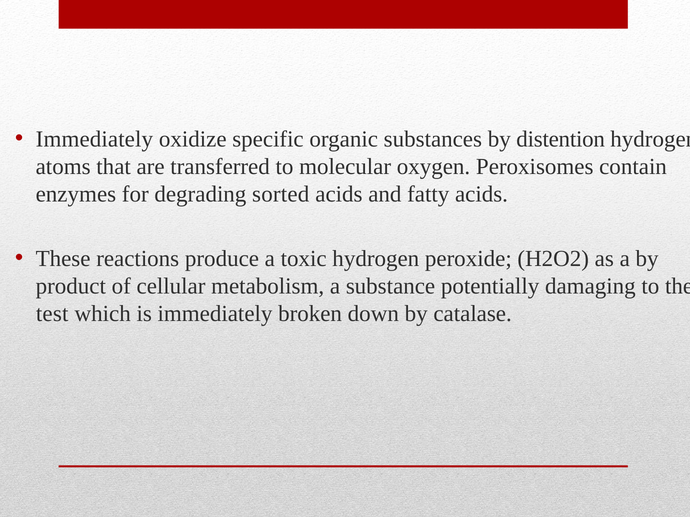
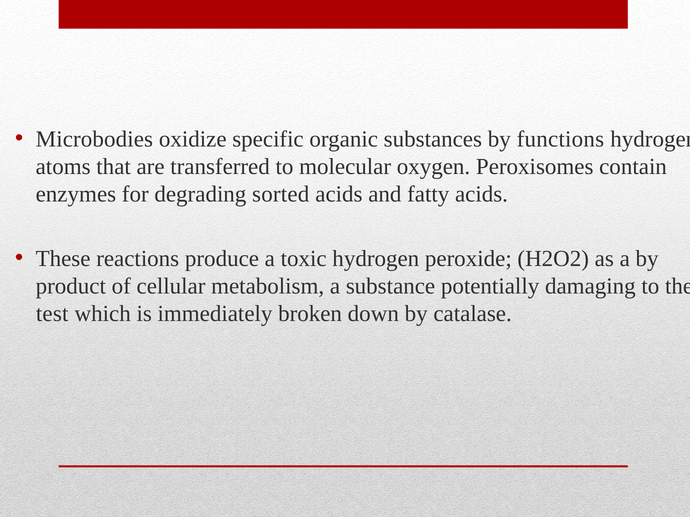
Immediately at (94, 139): Immediately -> Microbodies
distention: distention -> functions
